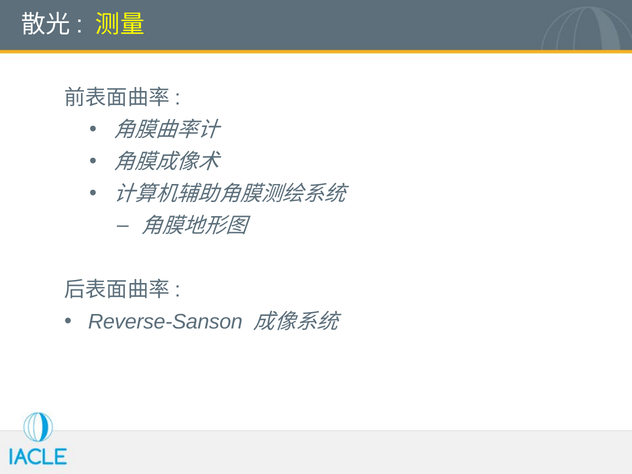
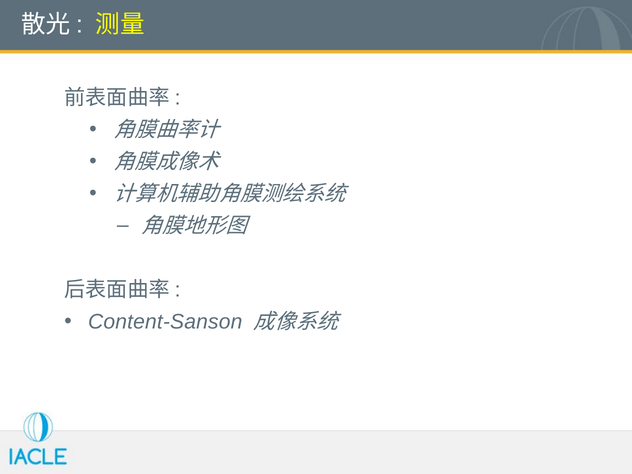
Reverse-Sanson: Reverse-Sanson -> Content-Sanson
